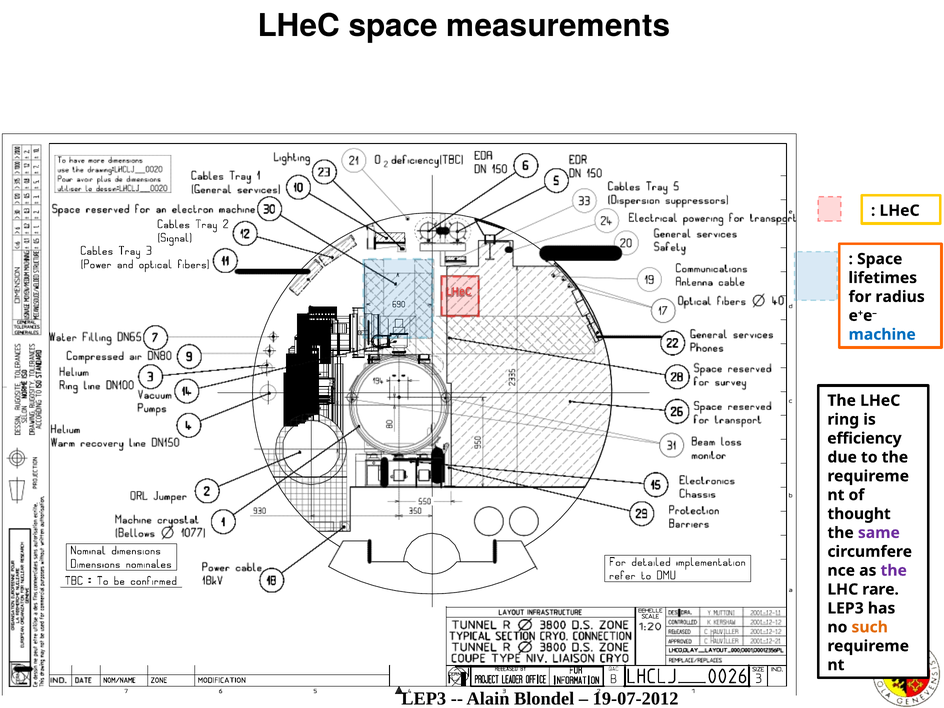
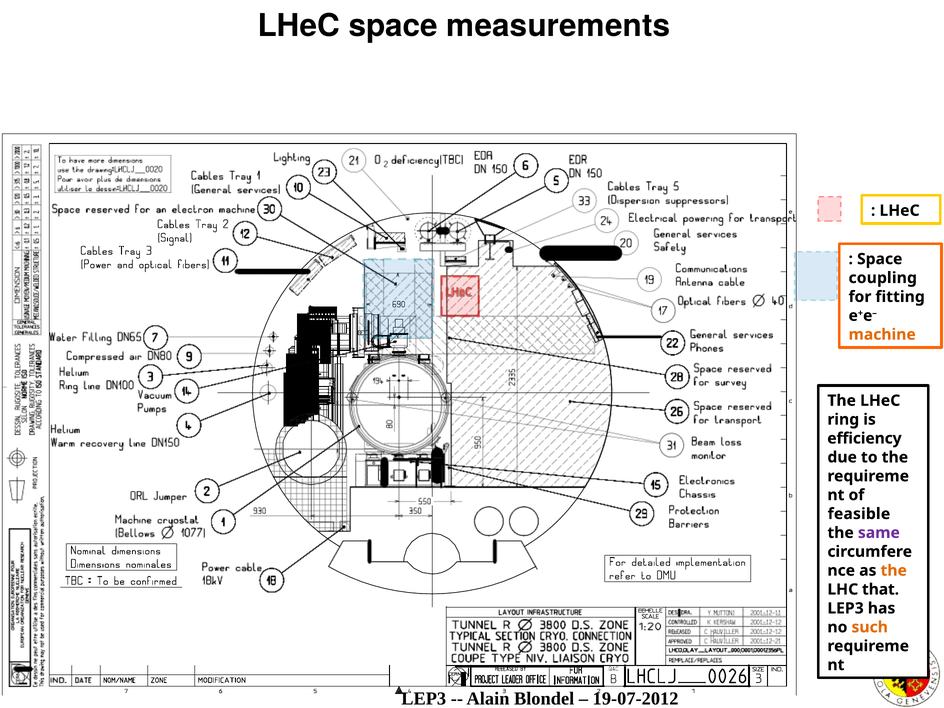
lifetimes: lifetimes -> coupling
radius: radius -> fitting
machine colour: blue -> orange
thought: thought -> feasible
the at (894, 571) colour: purple -> orange
rare: rare -> that
